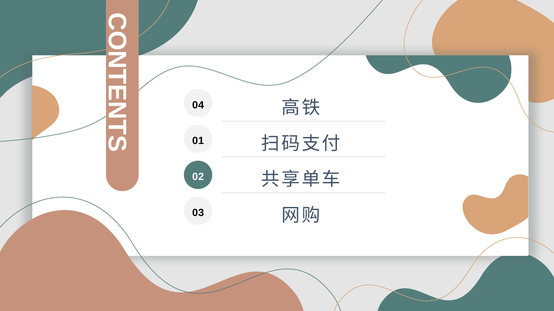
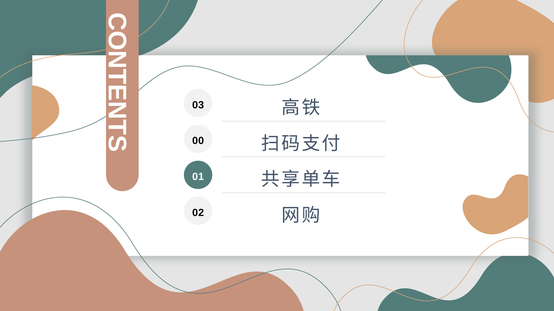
4: 4 -> 3
0 1: 1 -> 0
2: 2 -> 1
3: 3 -> 2
